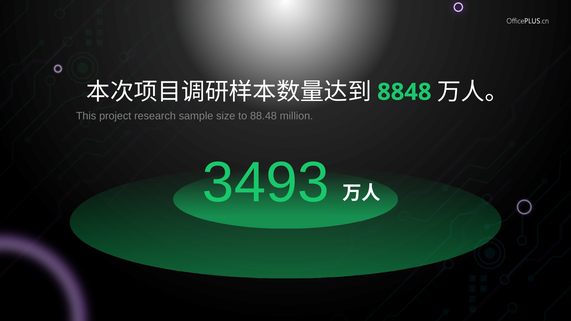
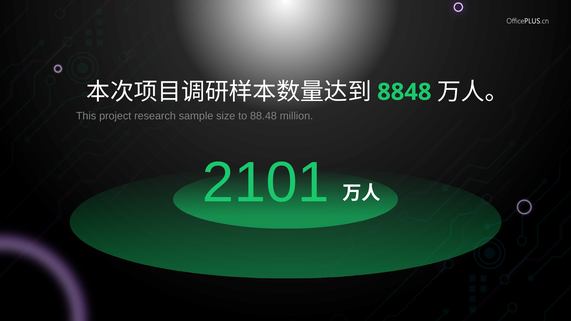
3493: 3493 -> 2101
